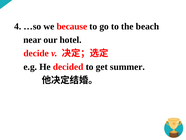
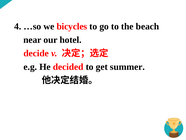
because: because -> bicycles
